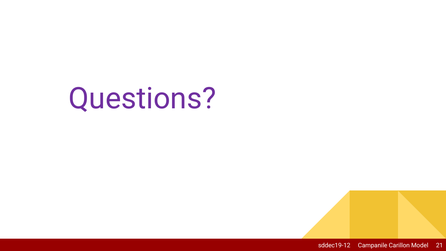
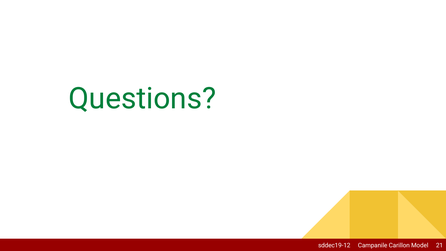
Questions colour: purple -> green
